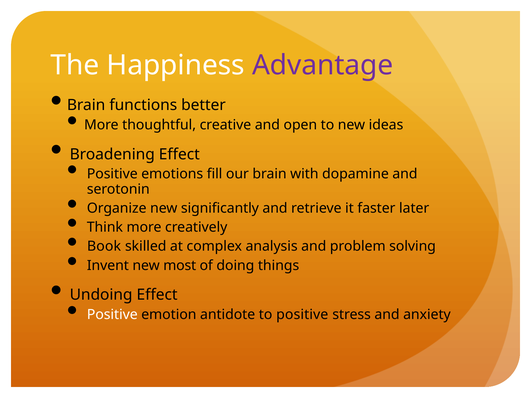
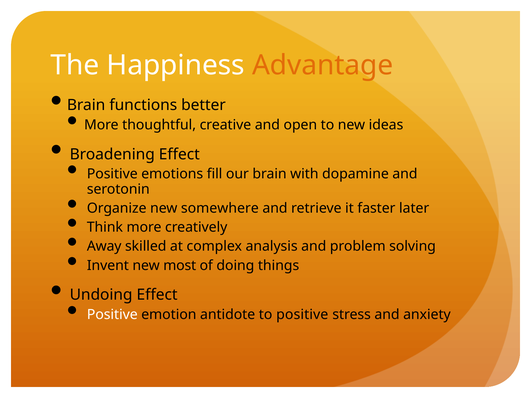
Advantage colour: purple -> orange
significantly: significantly -> somewhere
Book: Book -> Away
